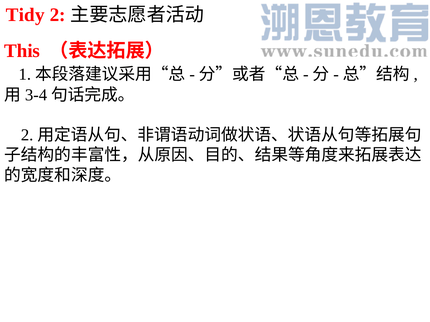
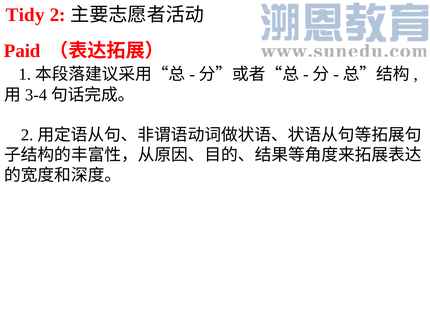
This: This -> Paid
